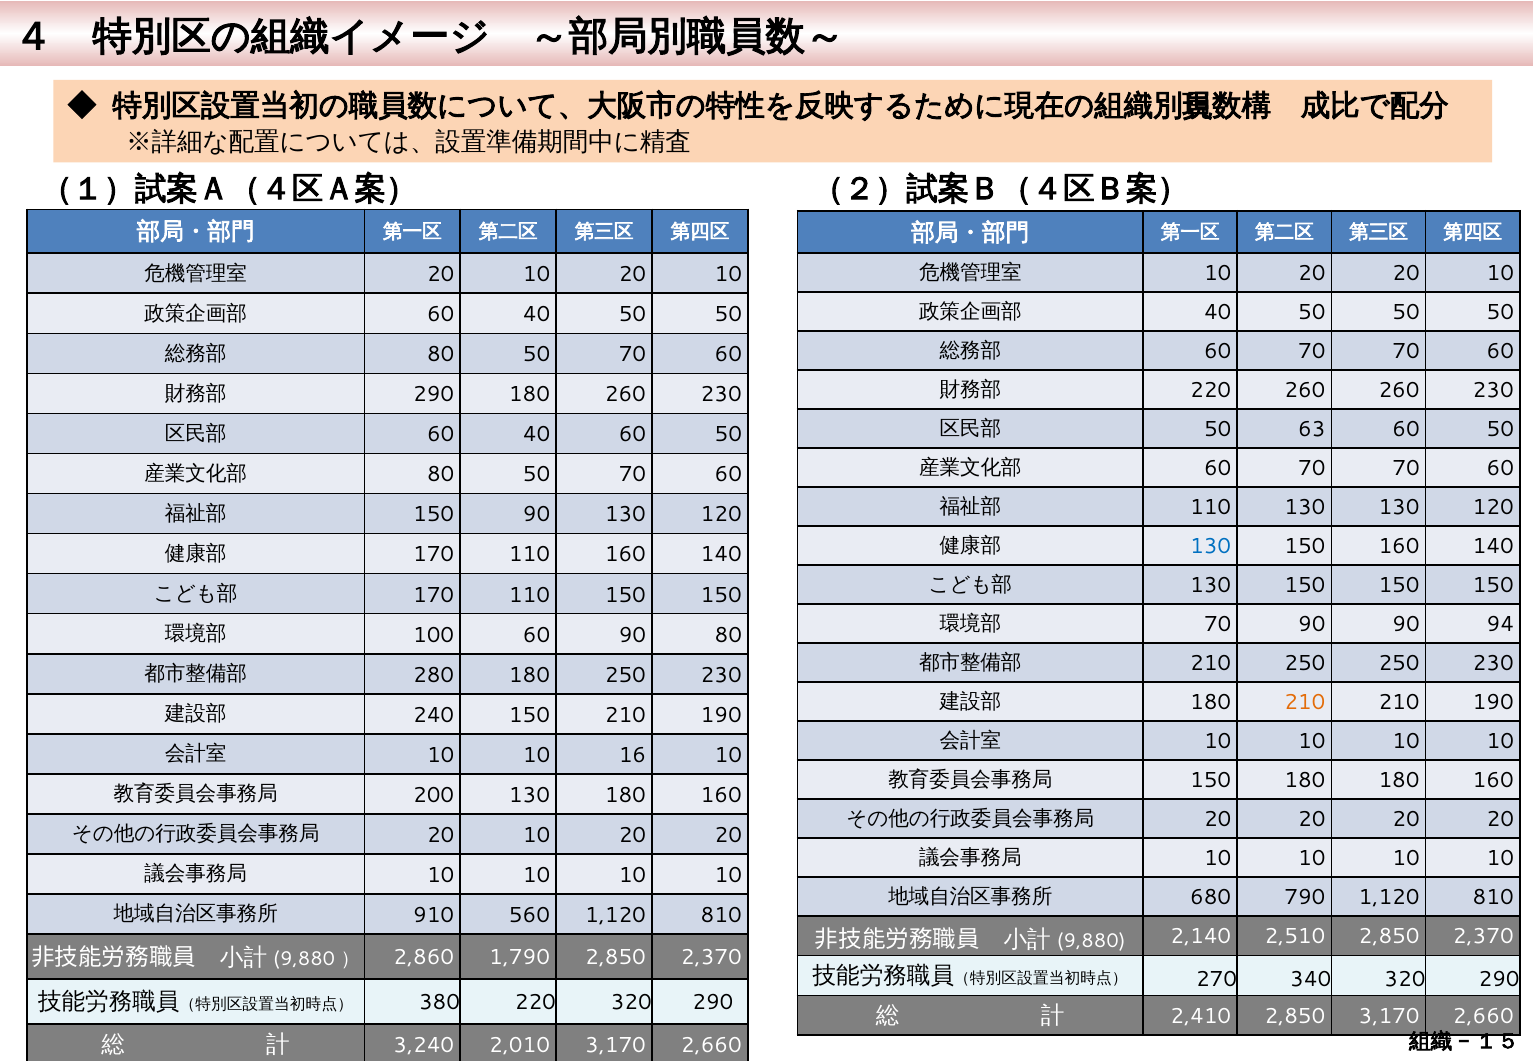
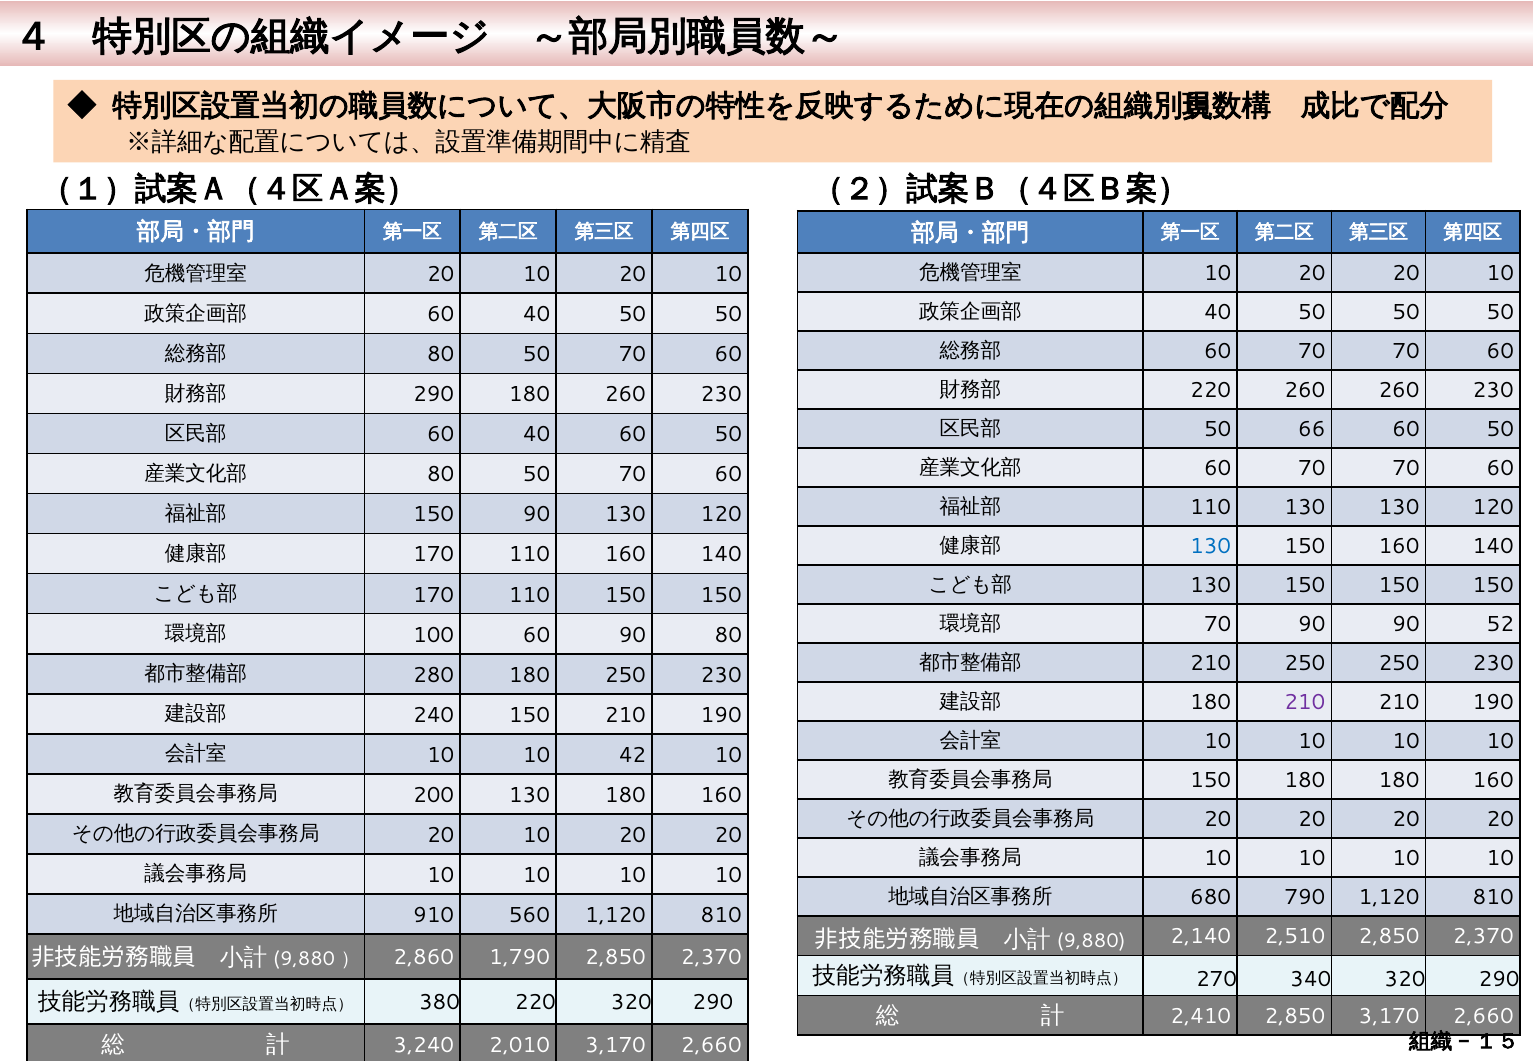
63: 63 -> 66
94: 94 -> 52
210 at (1305, 703) colour: orange -> purple
16: 16 -> 42
